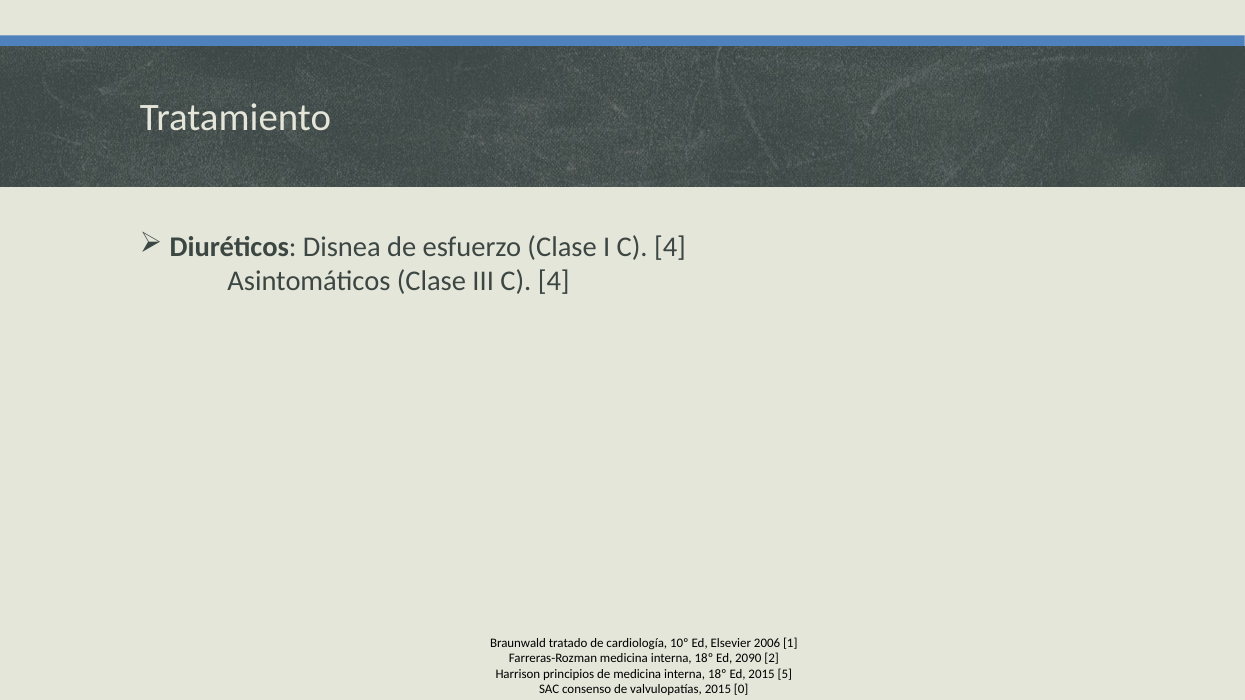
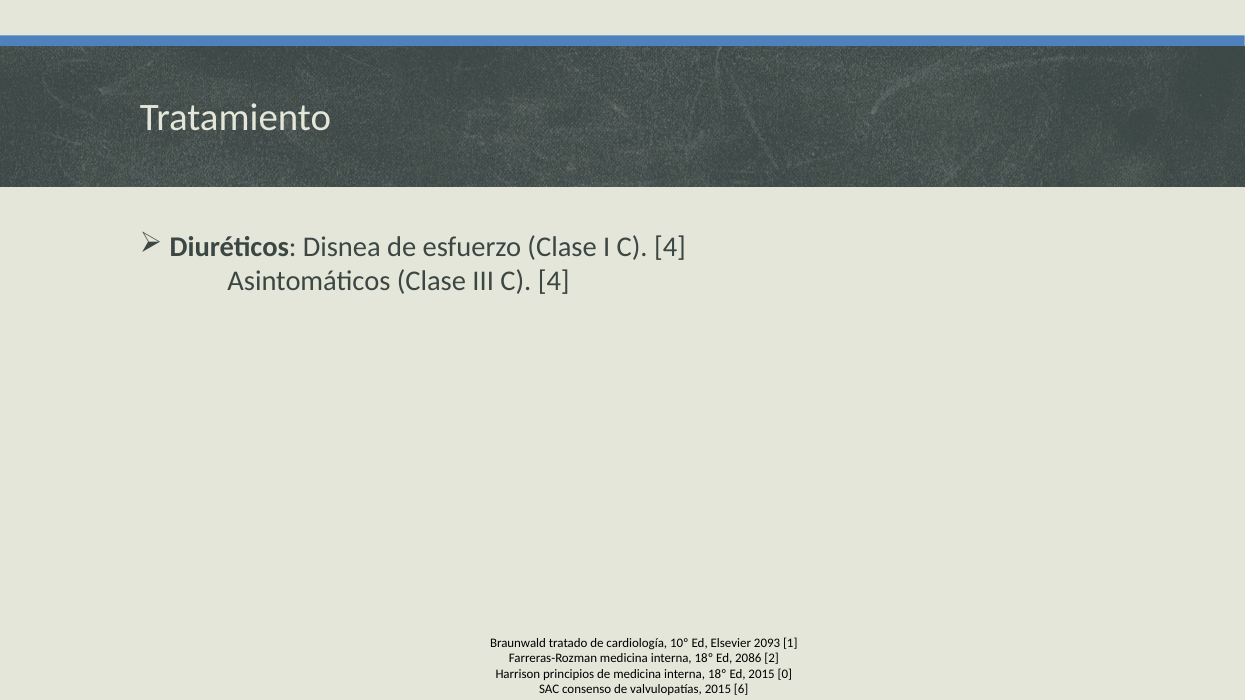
2006: 2006 -> 2093
2090: 2090 -> 2086
5: 5 -> 0
0: 0 -> 6
